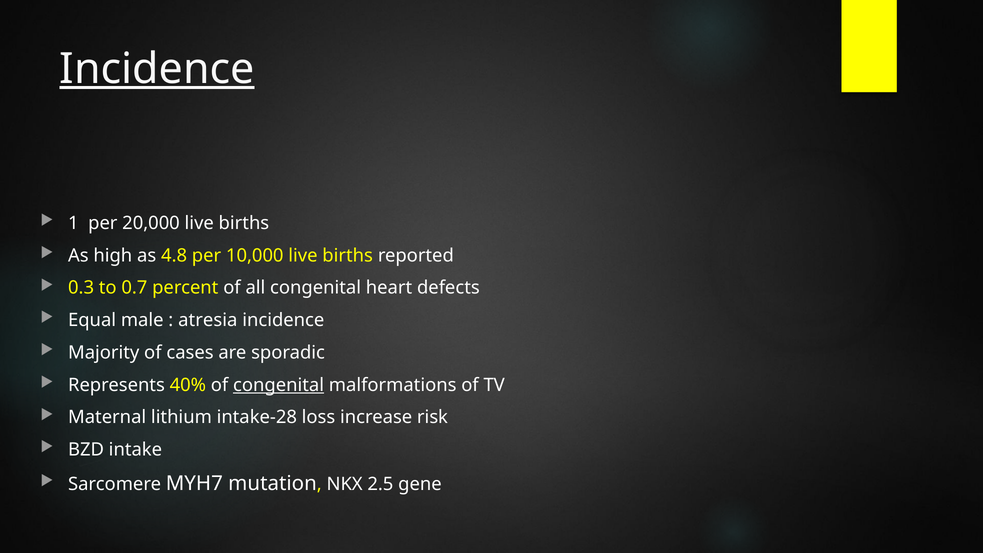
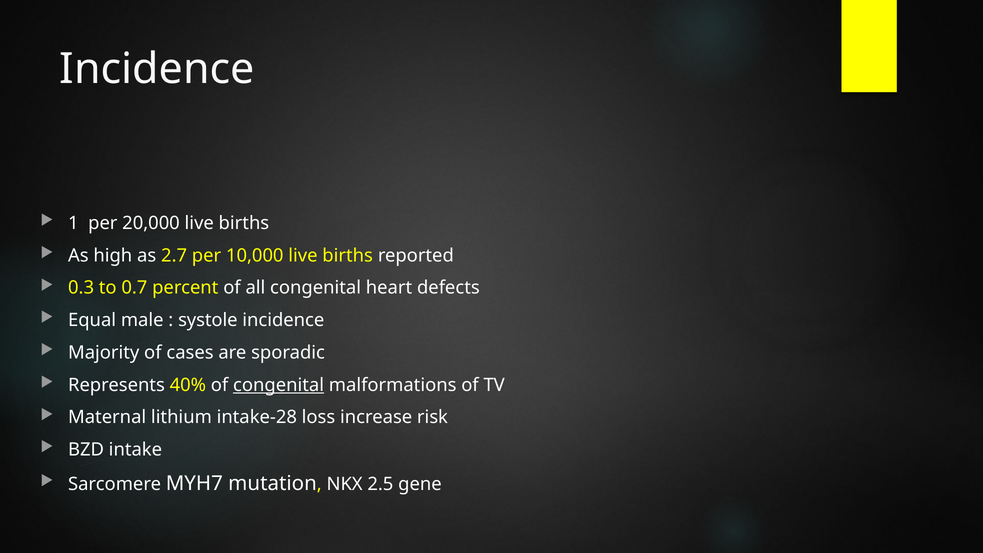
Incidence at (157, 69) underline: present -> none
4.8: 4.8 -> 2.7
atresia: atresia -> systole
